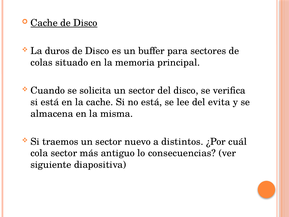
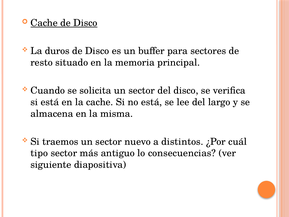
colas: colas -> resto
evita: evita -> largo
cola: cola -> tipo
